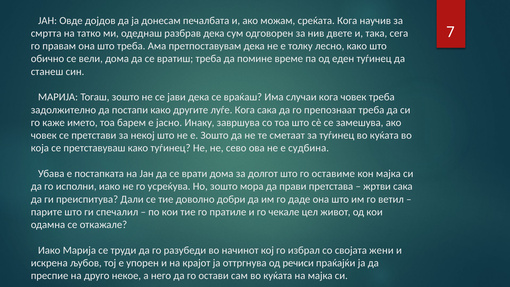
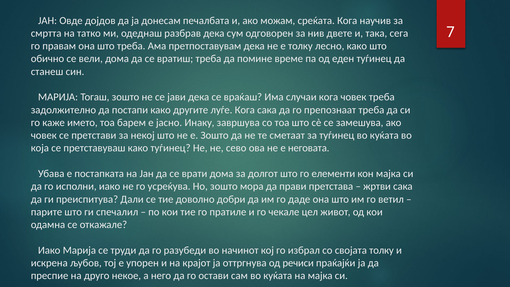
судбина: судбина -> неговата
оставиме: оставиме -> елементи
својата жени: жени -> толку
